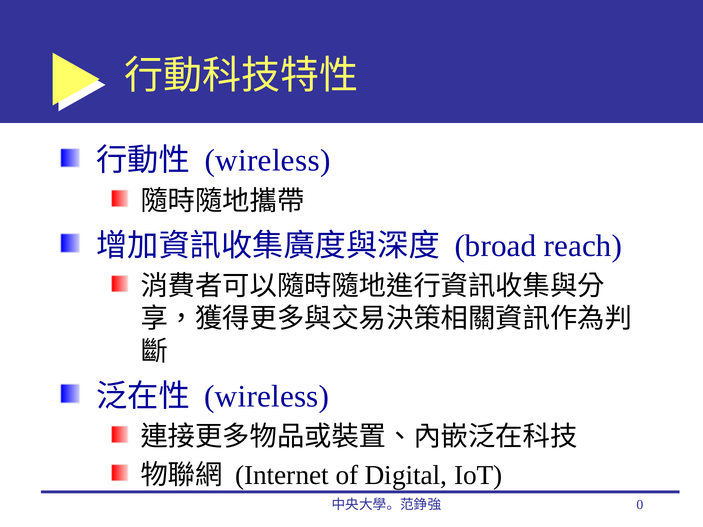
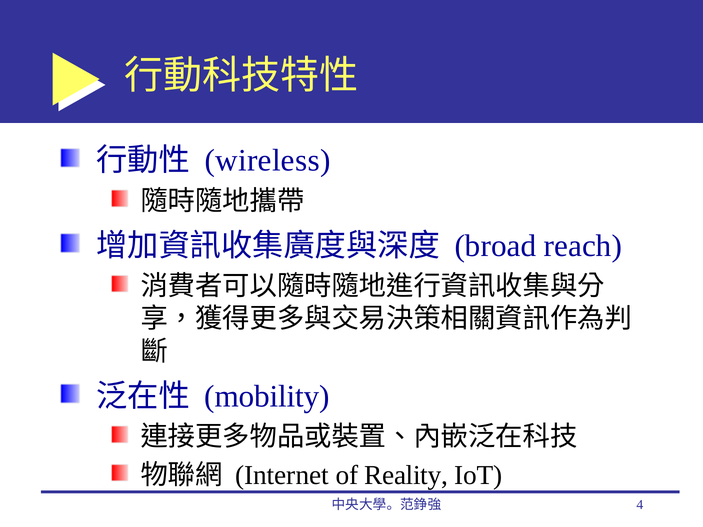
wireless at (267, 397): wireless -> mobility
Digital: Digital -> Reality
0: 0 -> 4
